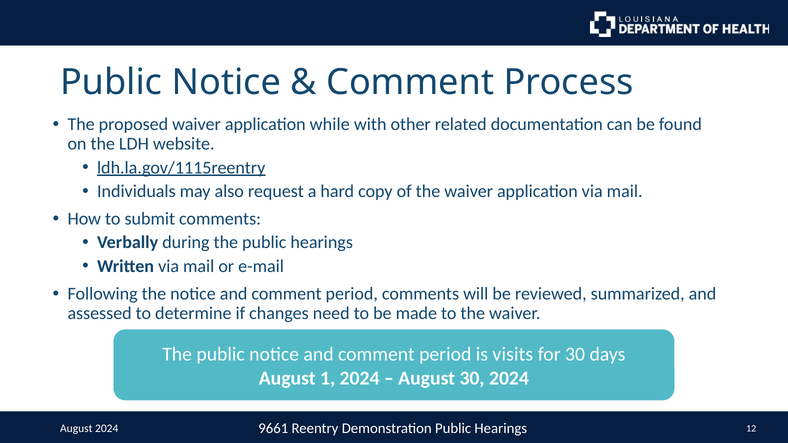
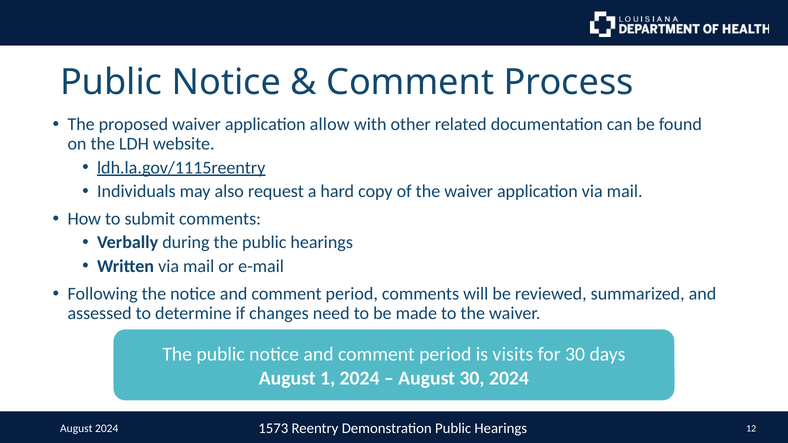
while: while -> allow
9661: 9661 -> 1573
